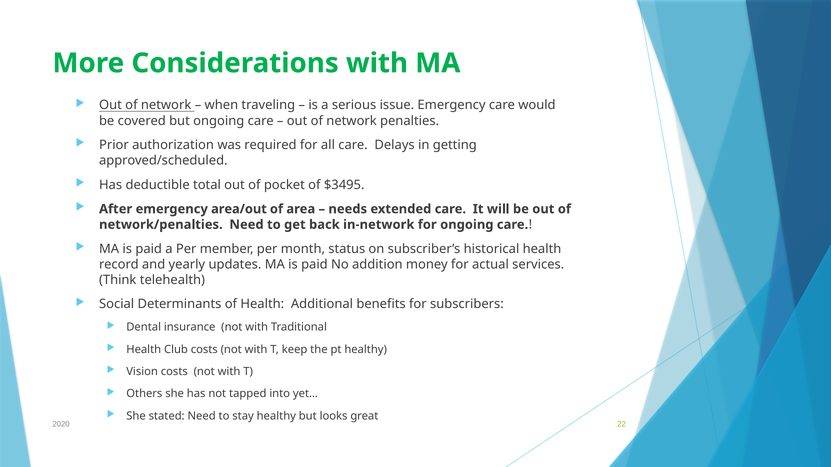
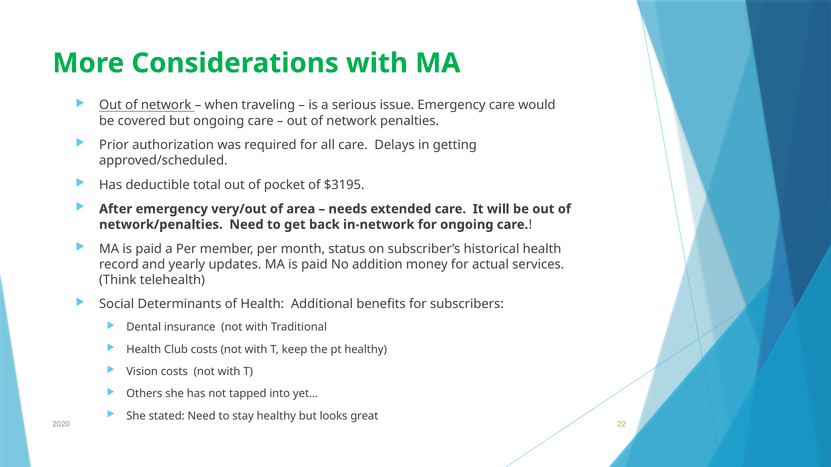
$3495: $3495 -> $3195
area/out: area/out -> very/out
